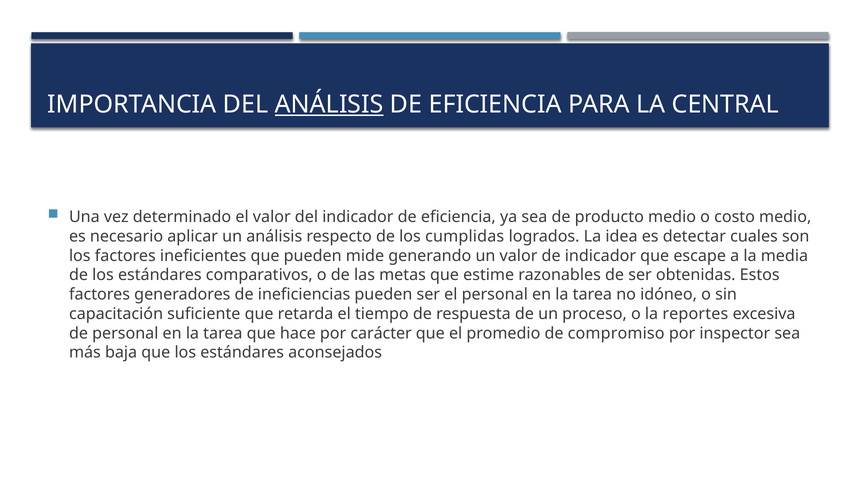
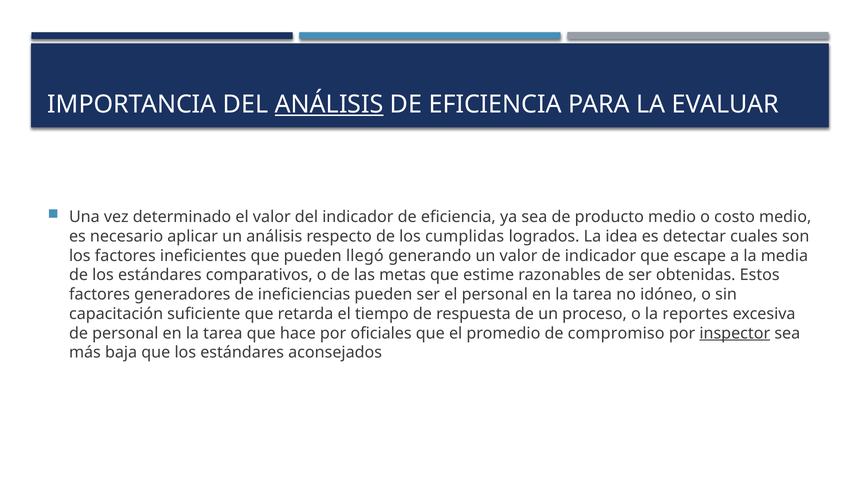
CENTRAL: CENTRAL -> EVALUAR
mide: mide -> llegó
carácter: carácter -> oficiales
inspector underline: none -> present
